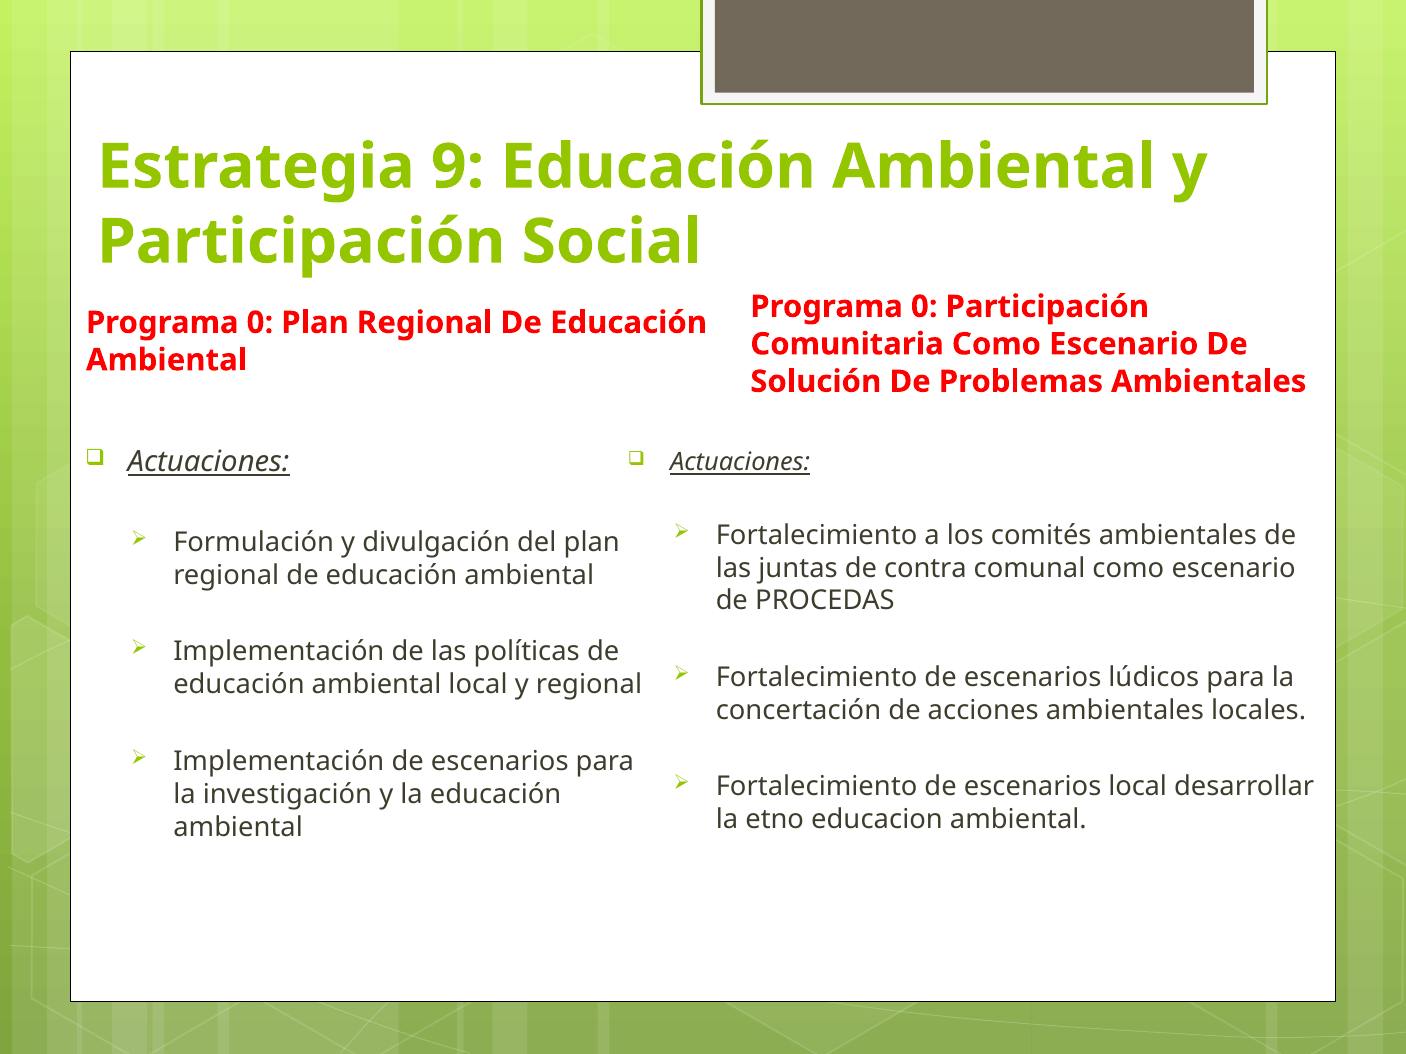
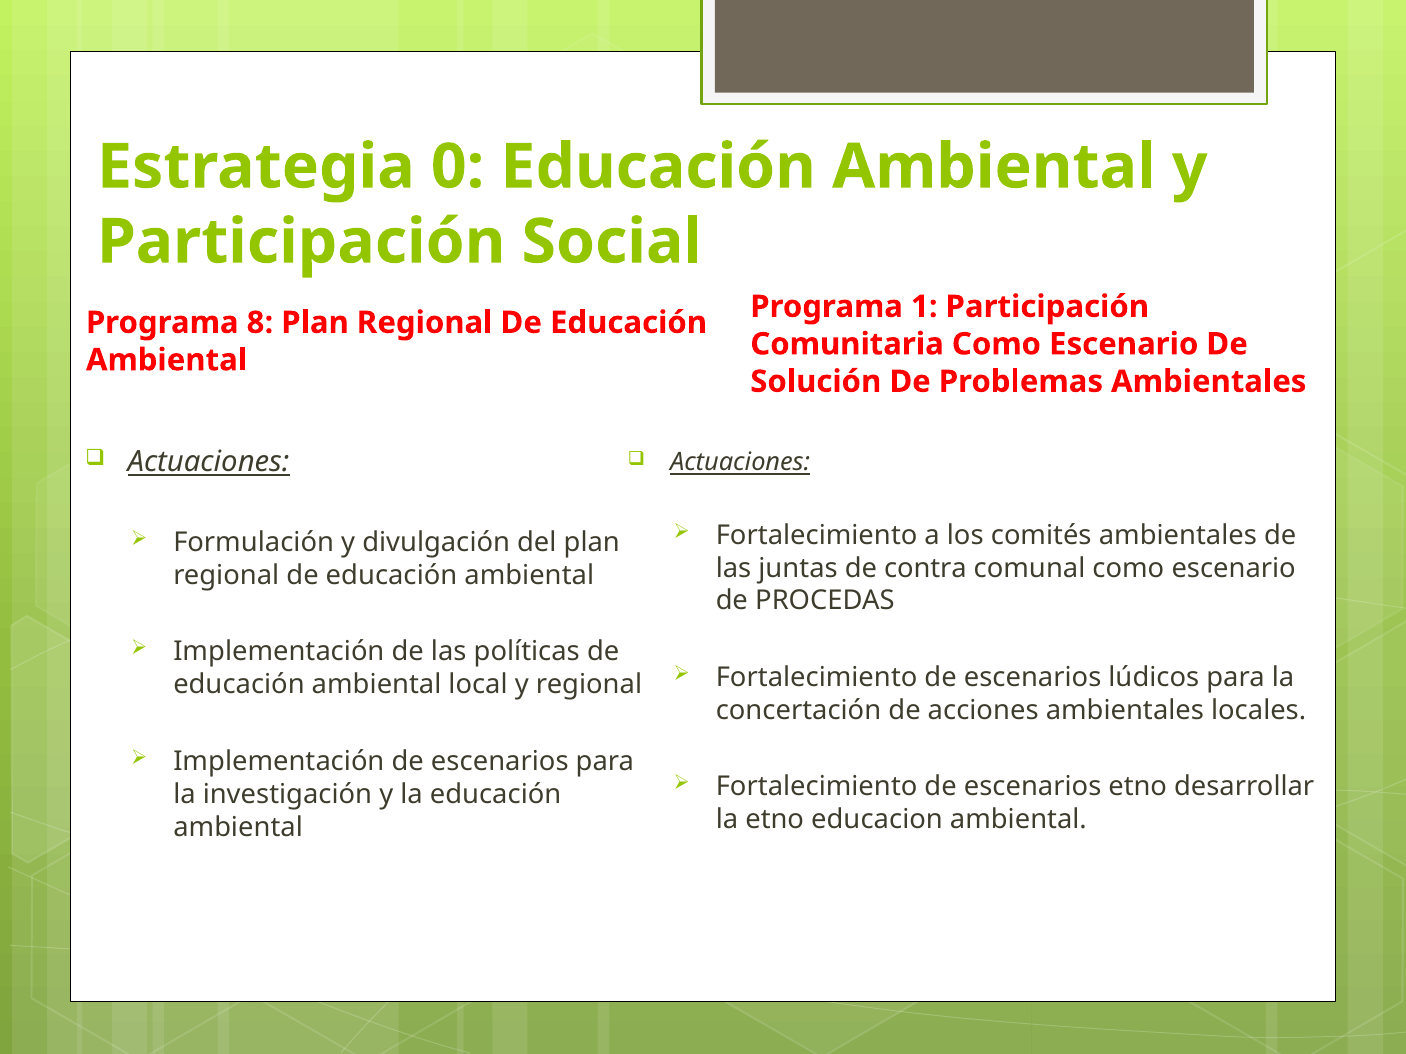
9: 9 -> 0
0 at (924, 307): 0 -> 1
0 at (260, 323): 0 -> 8
escenarios local: local -> etno
